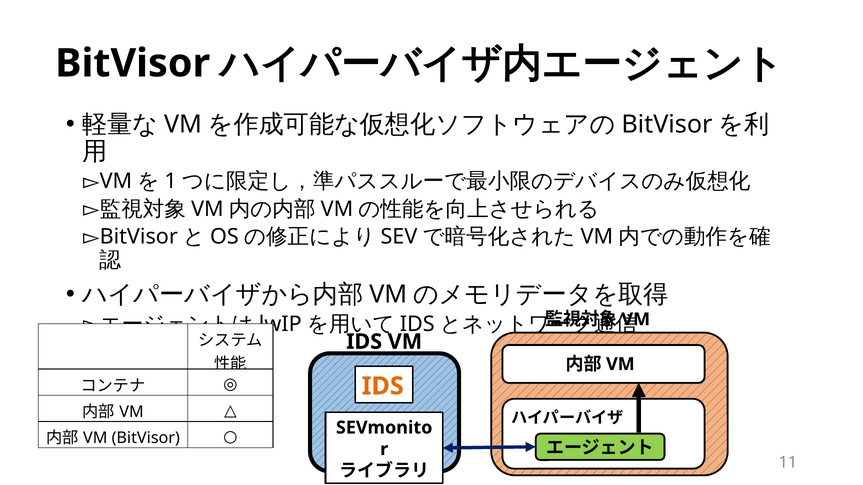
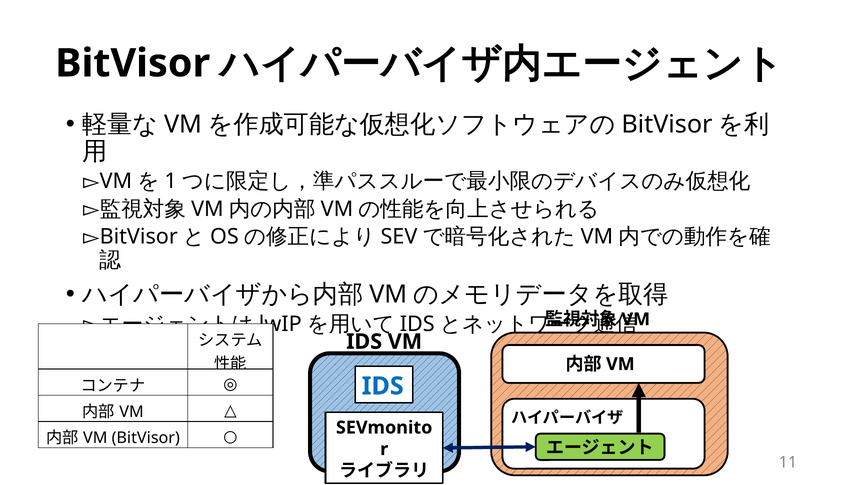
IDS at (383, 386) colour: orange -> blue
